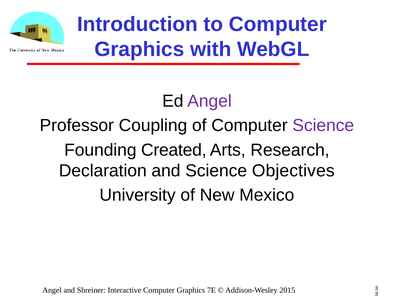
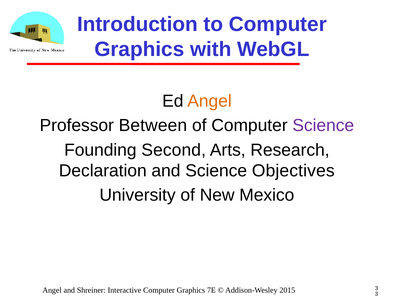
Angel at (210, 101) colour: purple -> orange
Coupling: Coupling -> Between
Created: Created -> Second
